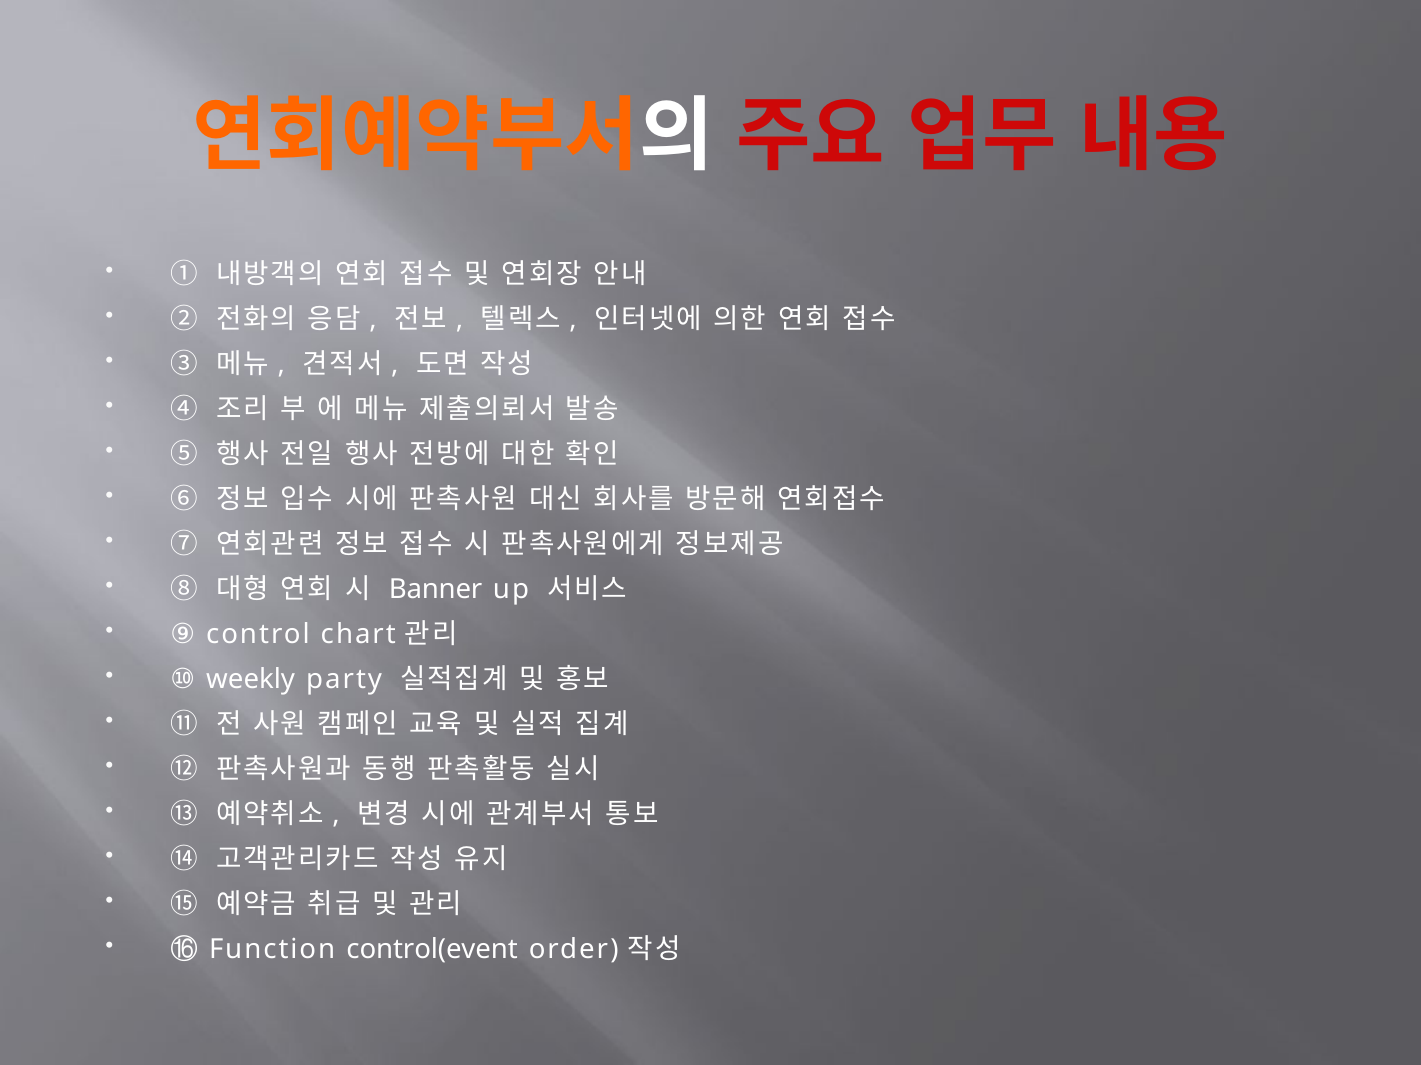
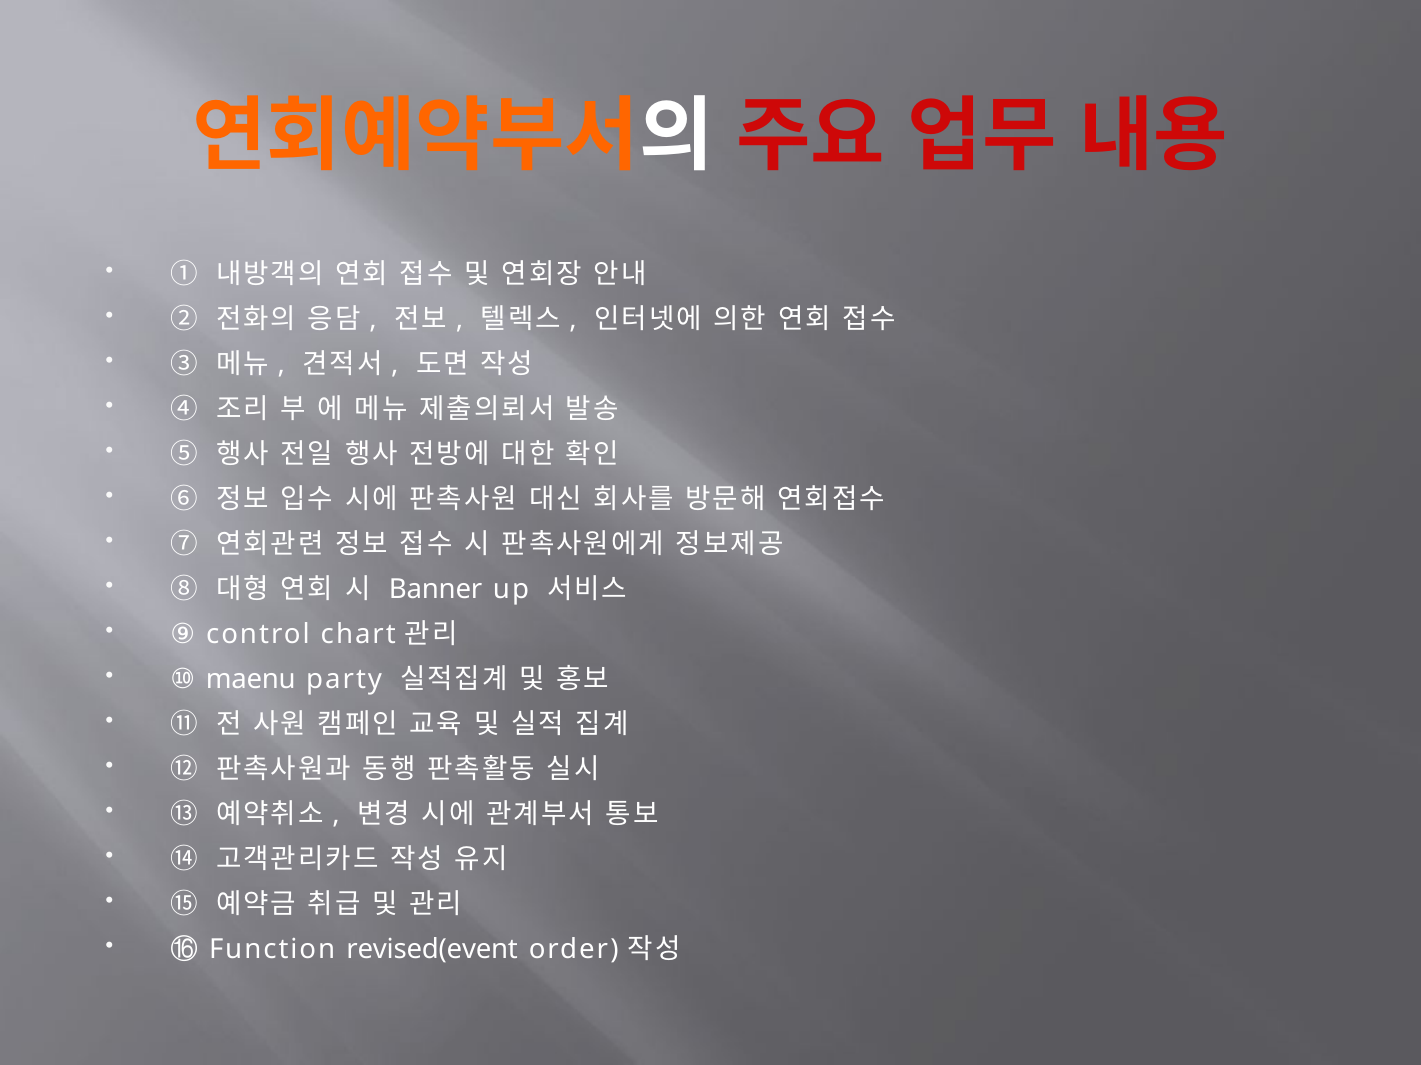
weekly: weekly -> maenu
control(event: control(event -> revised(event
